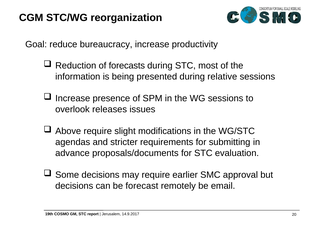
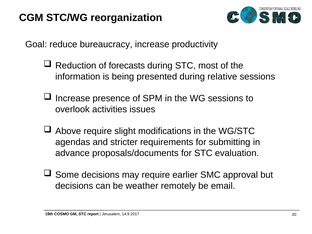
releases: releases -> activities
forecast: forecast -> weather
